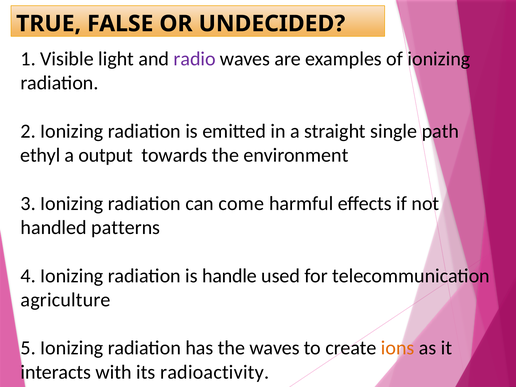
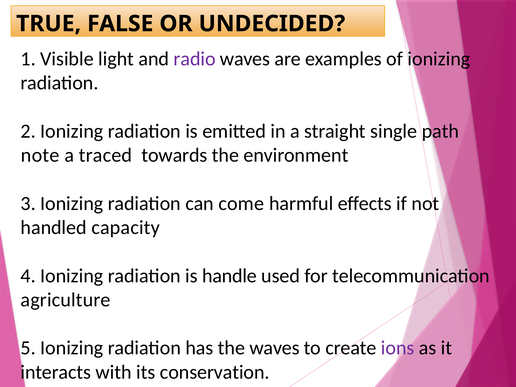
ethyl: ethyl -> note
output: output -> traced
patterns: patterns -> capacity
ions colour: orange -> purple
radioactivity: radioactivity -> conservation
